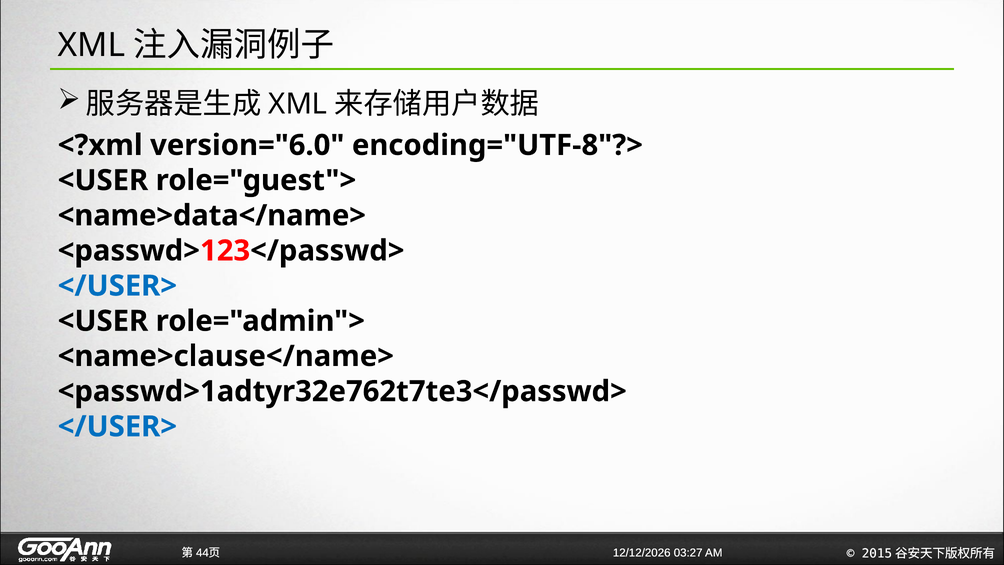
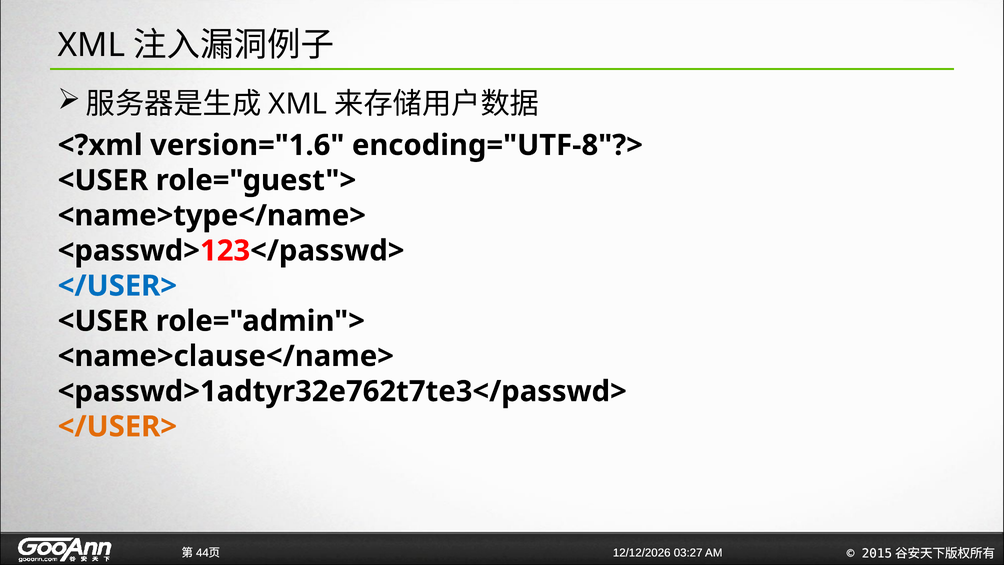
version="6.0: version="6.0 -> version="1.6
<name>data</name>: <name>data</name> -> <name>type</name>
</USER> at (117, 426) colour: blue -> orange
